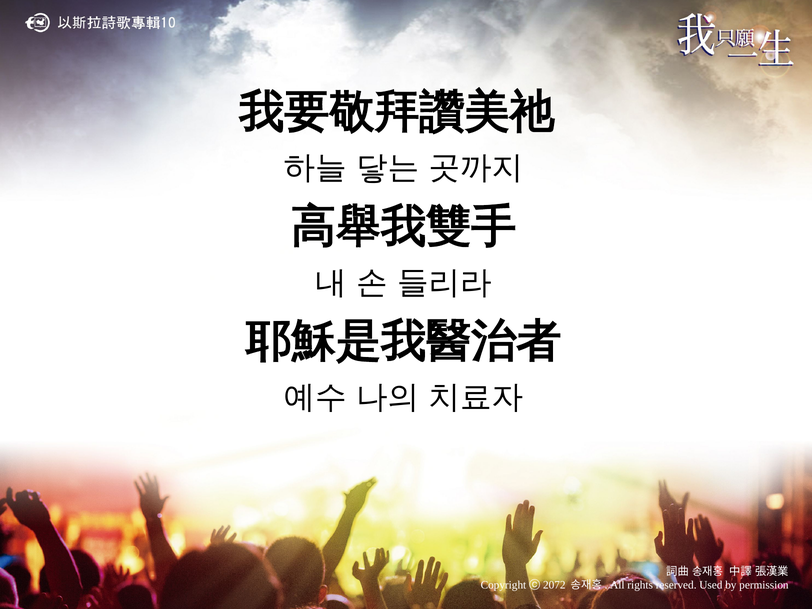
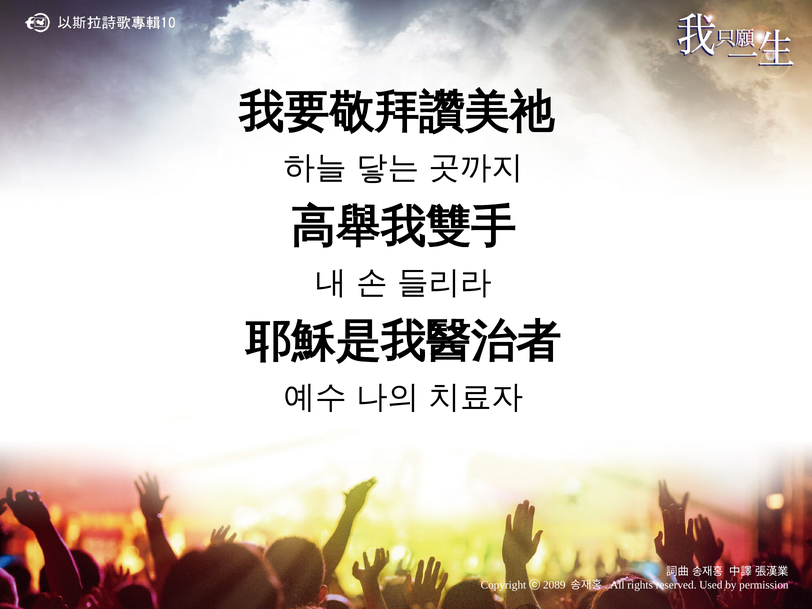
2072: 2072 -> 2089
